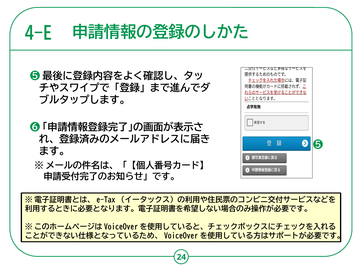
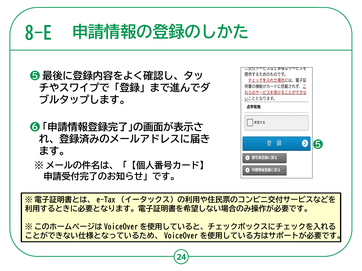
4-E: 4-E -> 8-E
